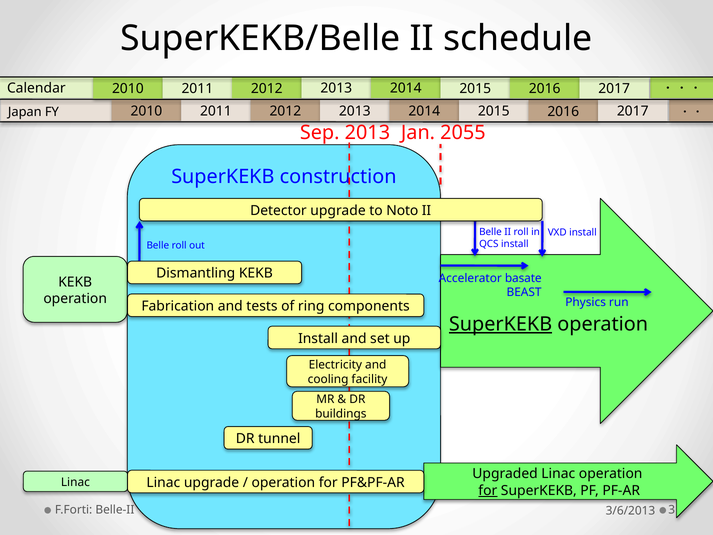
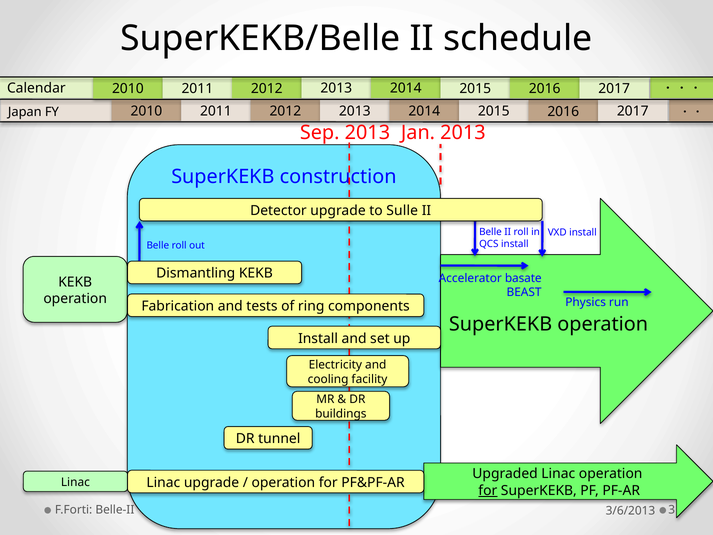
Jan 2055: 2055 -> 2013
Noto: Noto -> Sulle
SuperKEKB at (501, 324) underline: present -> none
